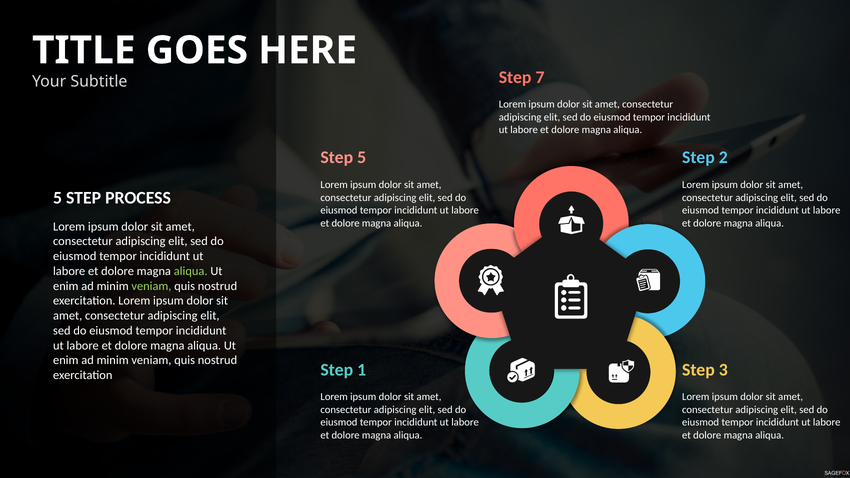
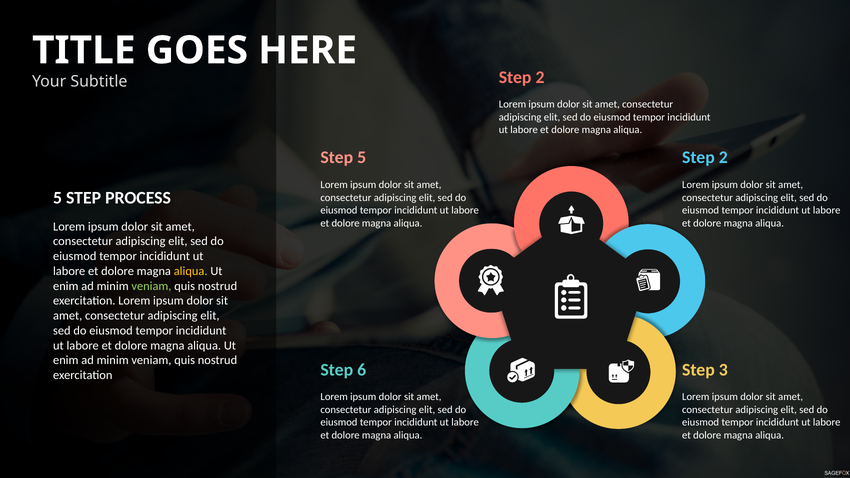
7 at (540, 77): 7 -> 2
aliqua at (191, 271) colour: light green -> yellow
1: 1 -> 6
